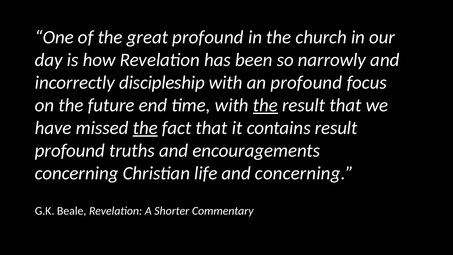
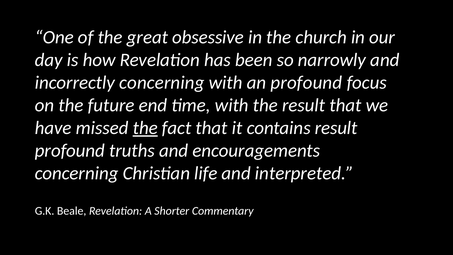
great profound: profound -> obsessive
incorrectly discipleship: discipleship -> concerning
the at (265, 105) underline: present -> none
and concerning: concerning -> interpreted
